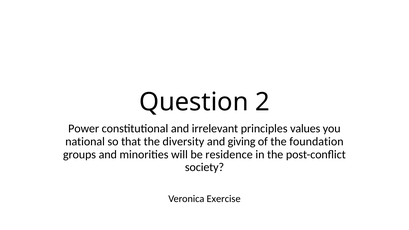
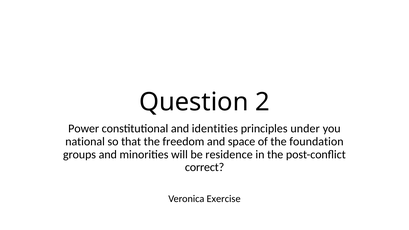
irrelevant: irrelevant -> identities
values: values -> under
diversity: diversity -> freedom
giving: giving -> space
society: society -> correct
